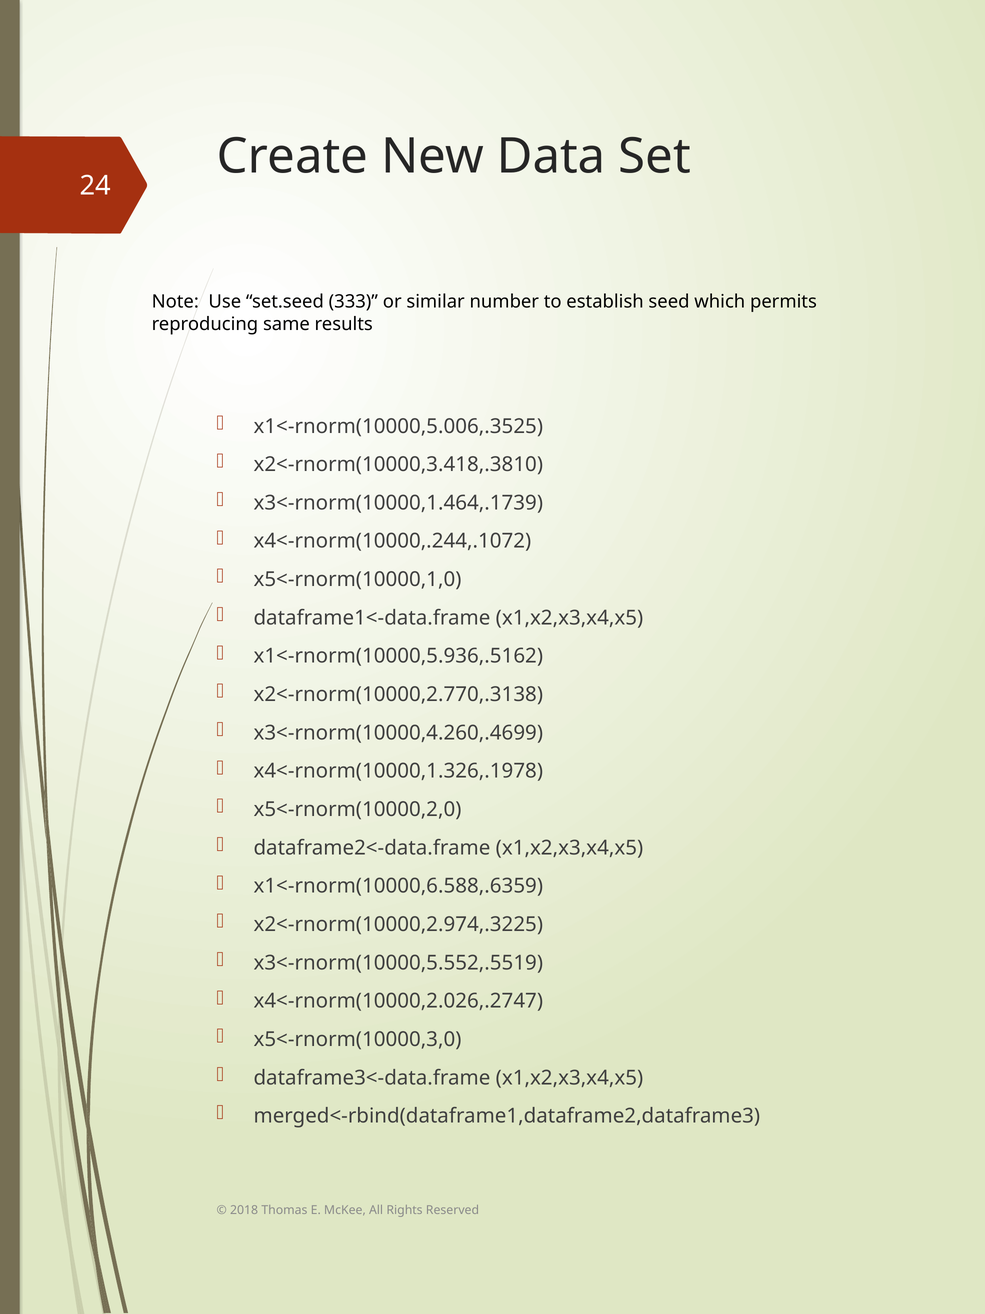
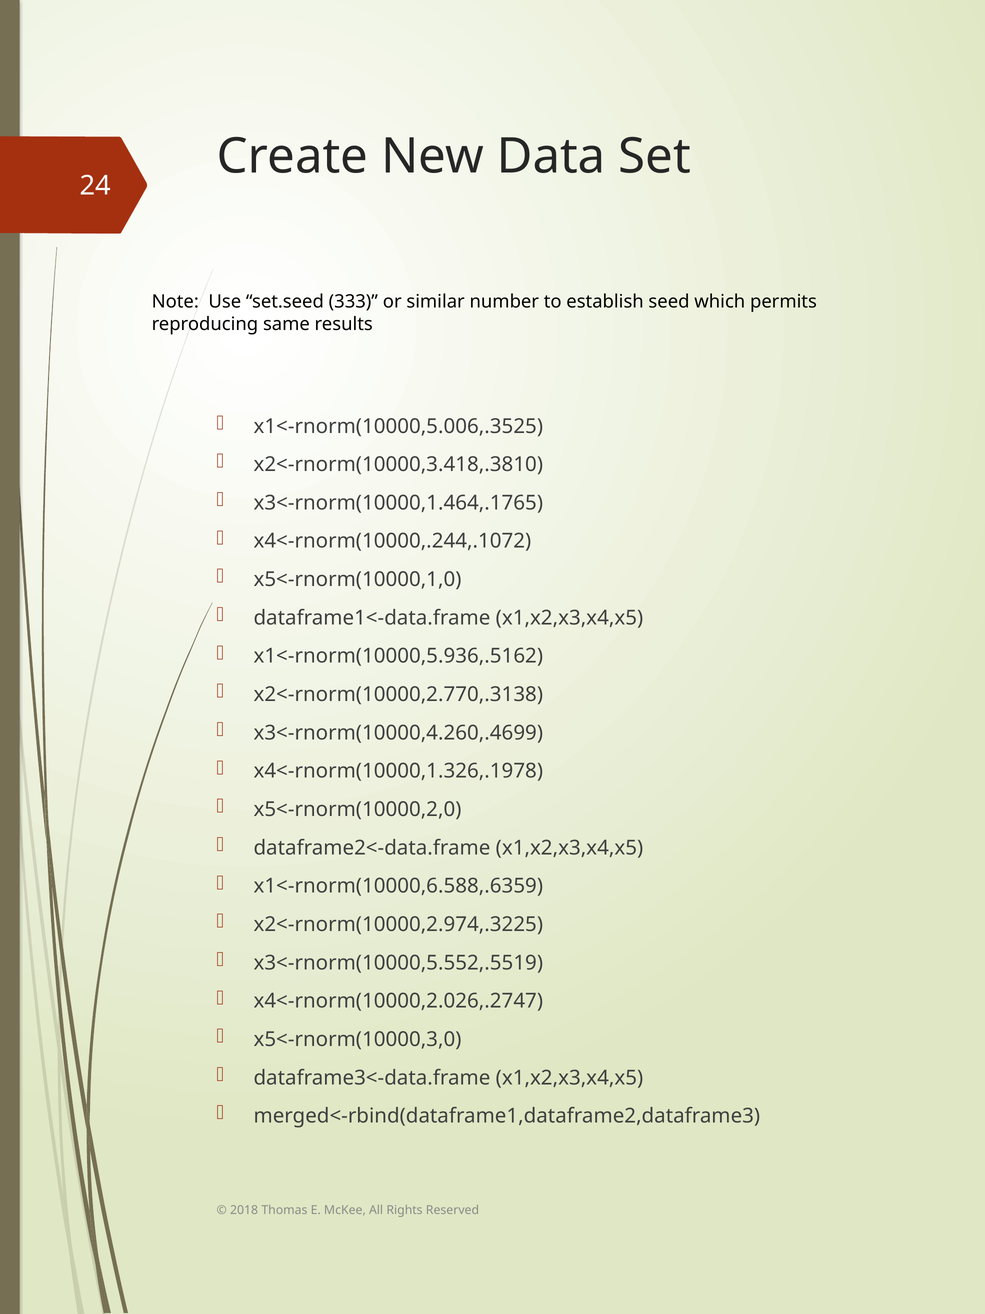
x3<-rnorm(10000,1.464,.1739: x3<-rnorm(10000,1.464,.1739 -> x3<-rnorm(10000,1.464,.1765
